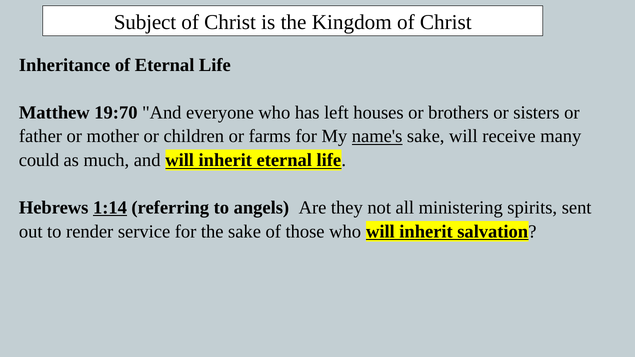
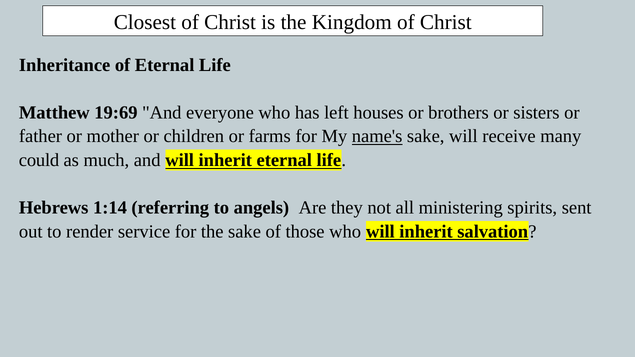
Subject: Subject -> Closest
19:70: 19:70 -> 19:69
1:14 underline: present -> none
